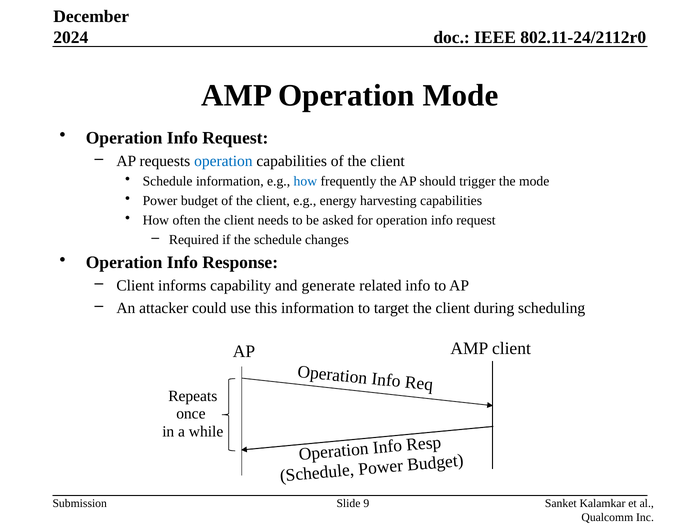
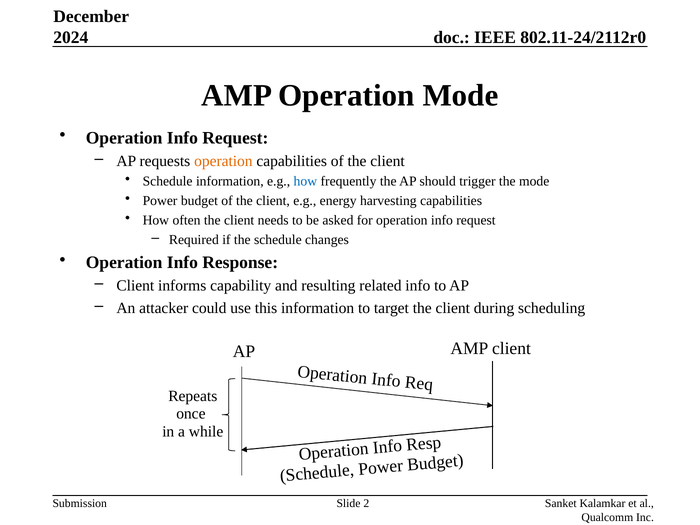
operation at (223, 161) colour: blue -> orange
generate: generate -> resulting
9: 9 -> 2
